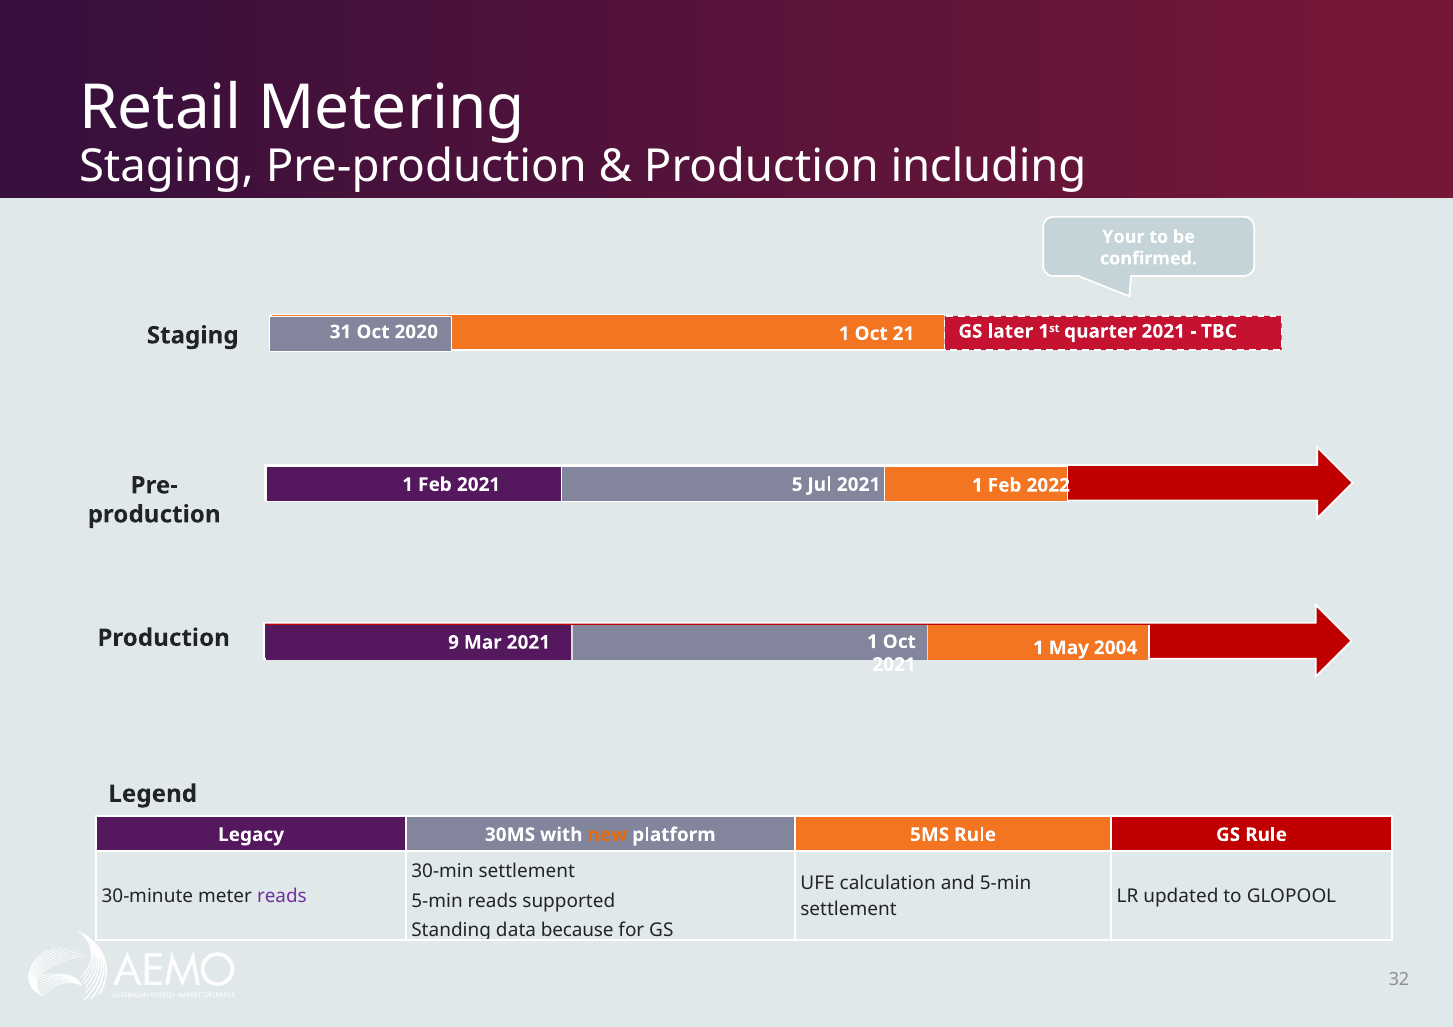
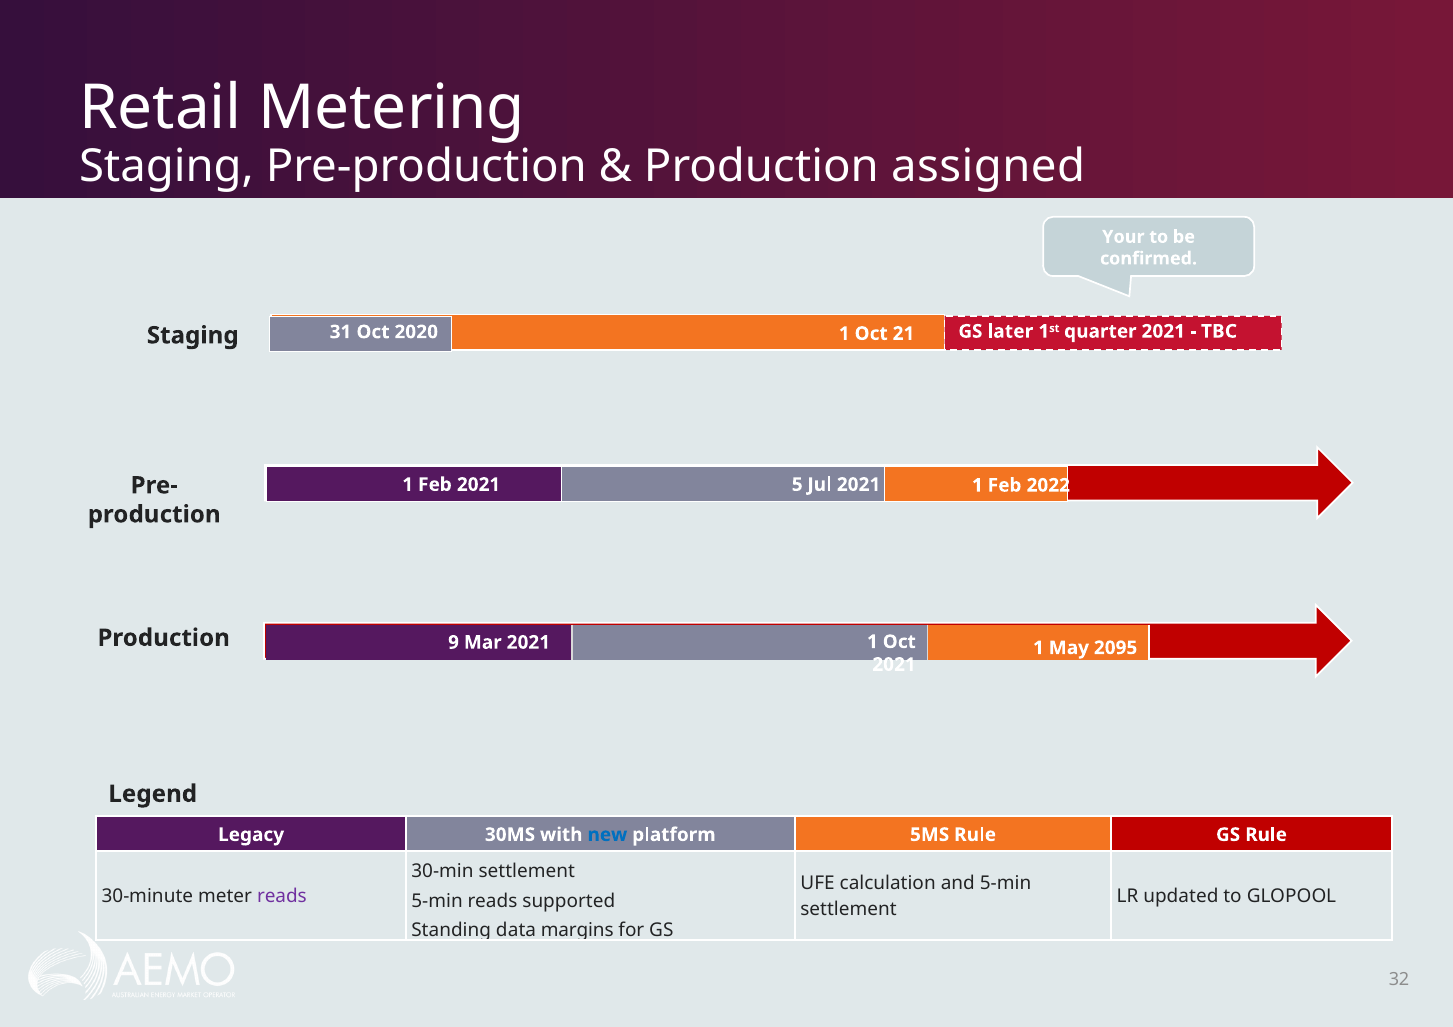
including: including -> assigned
2004: 2004 -> 2095
new colour: orange -> blue
because: because -> margins
